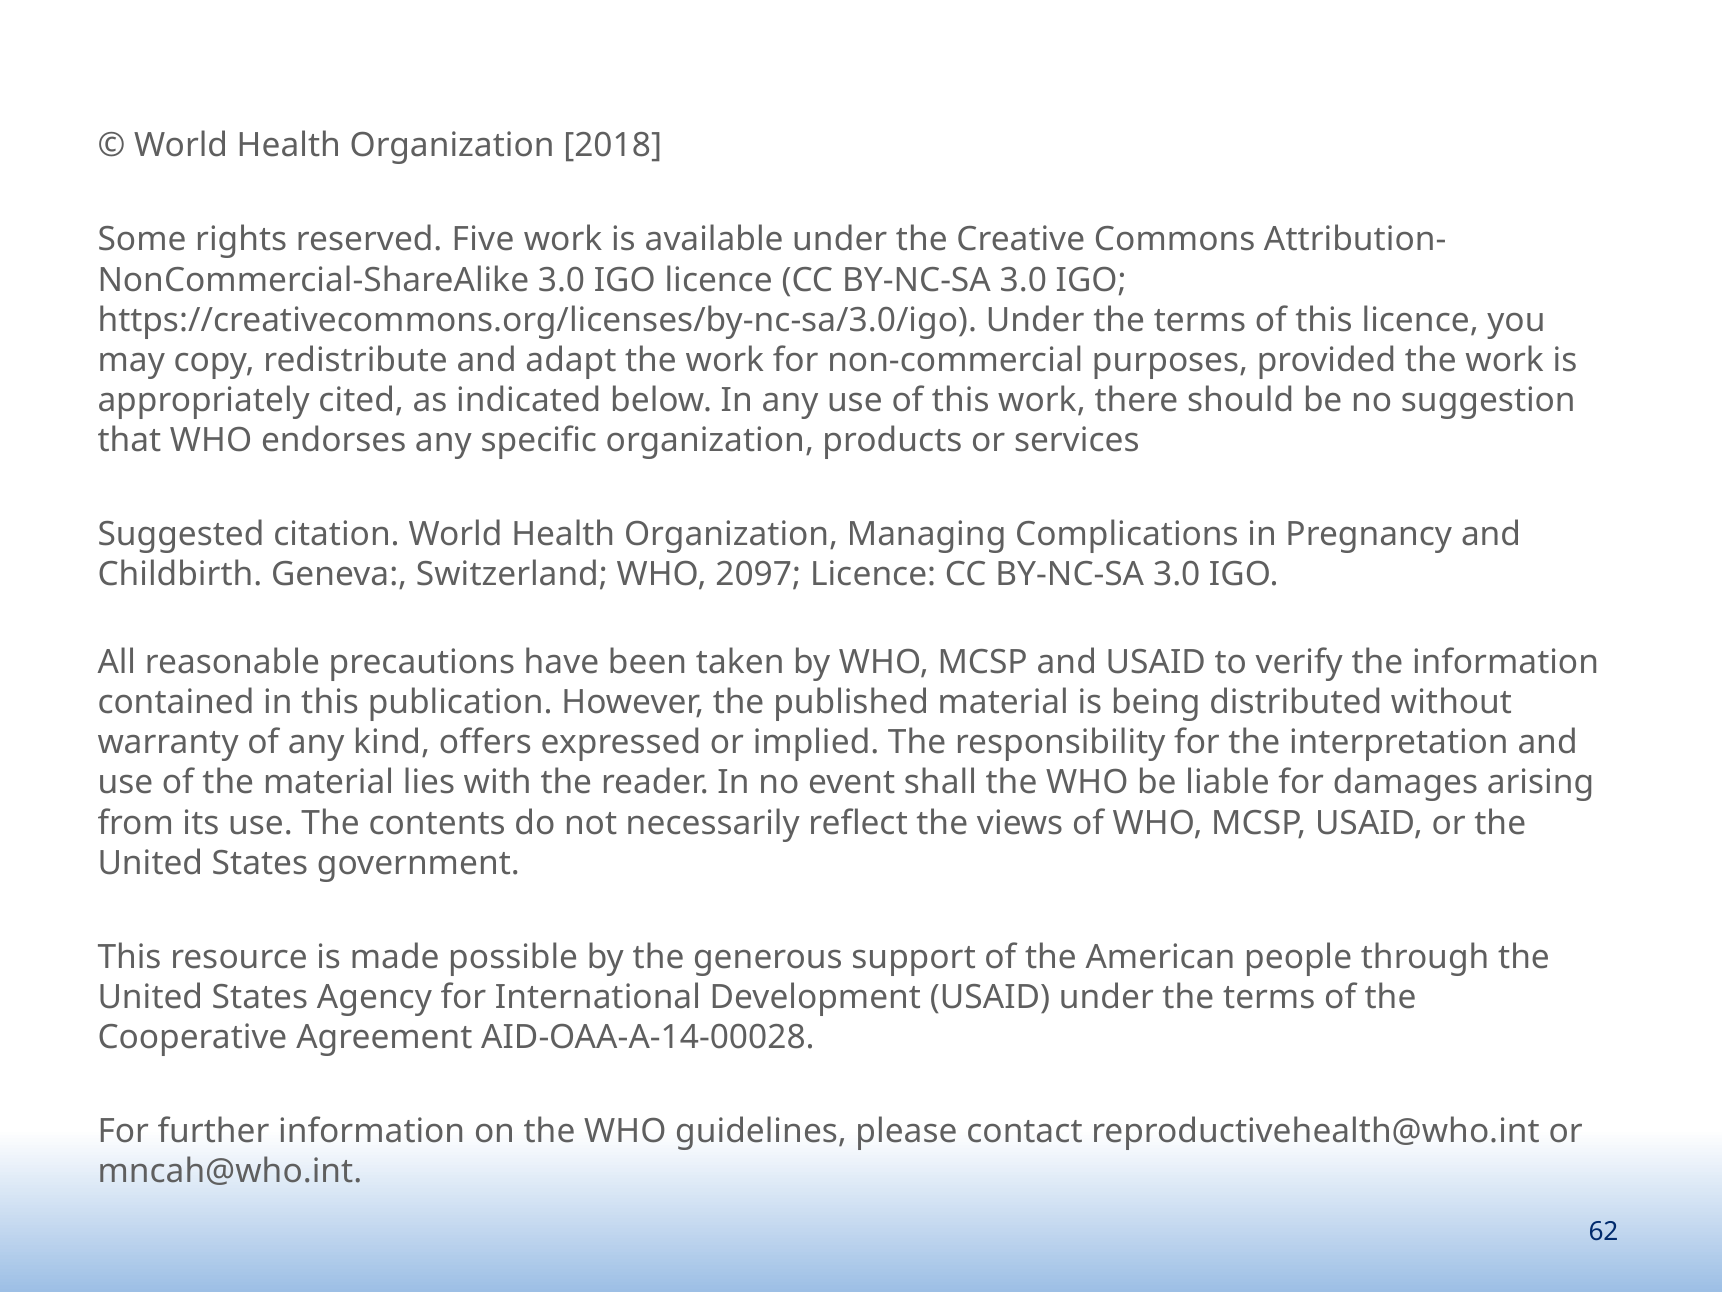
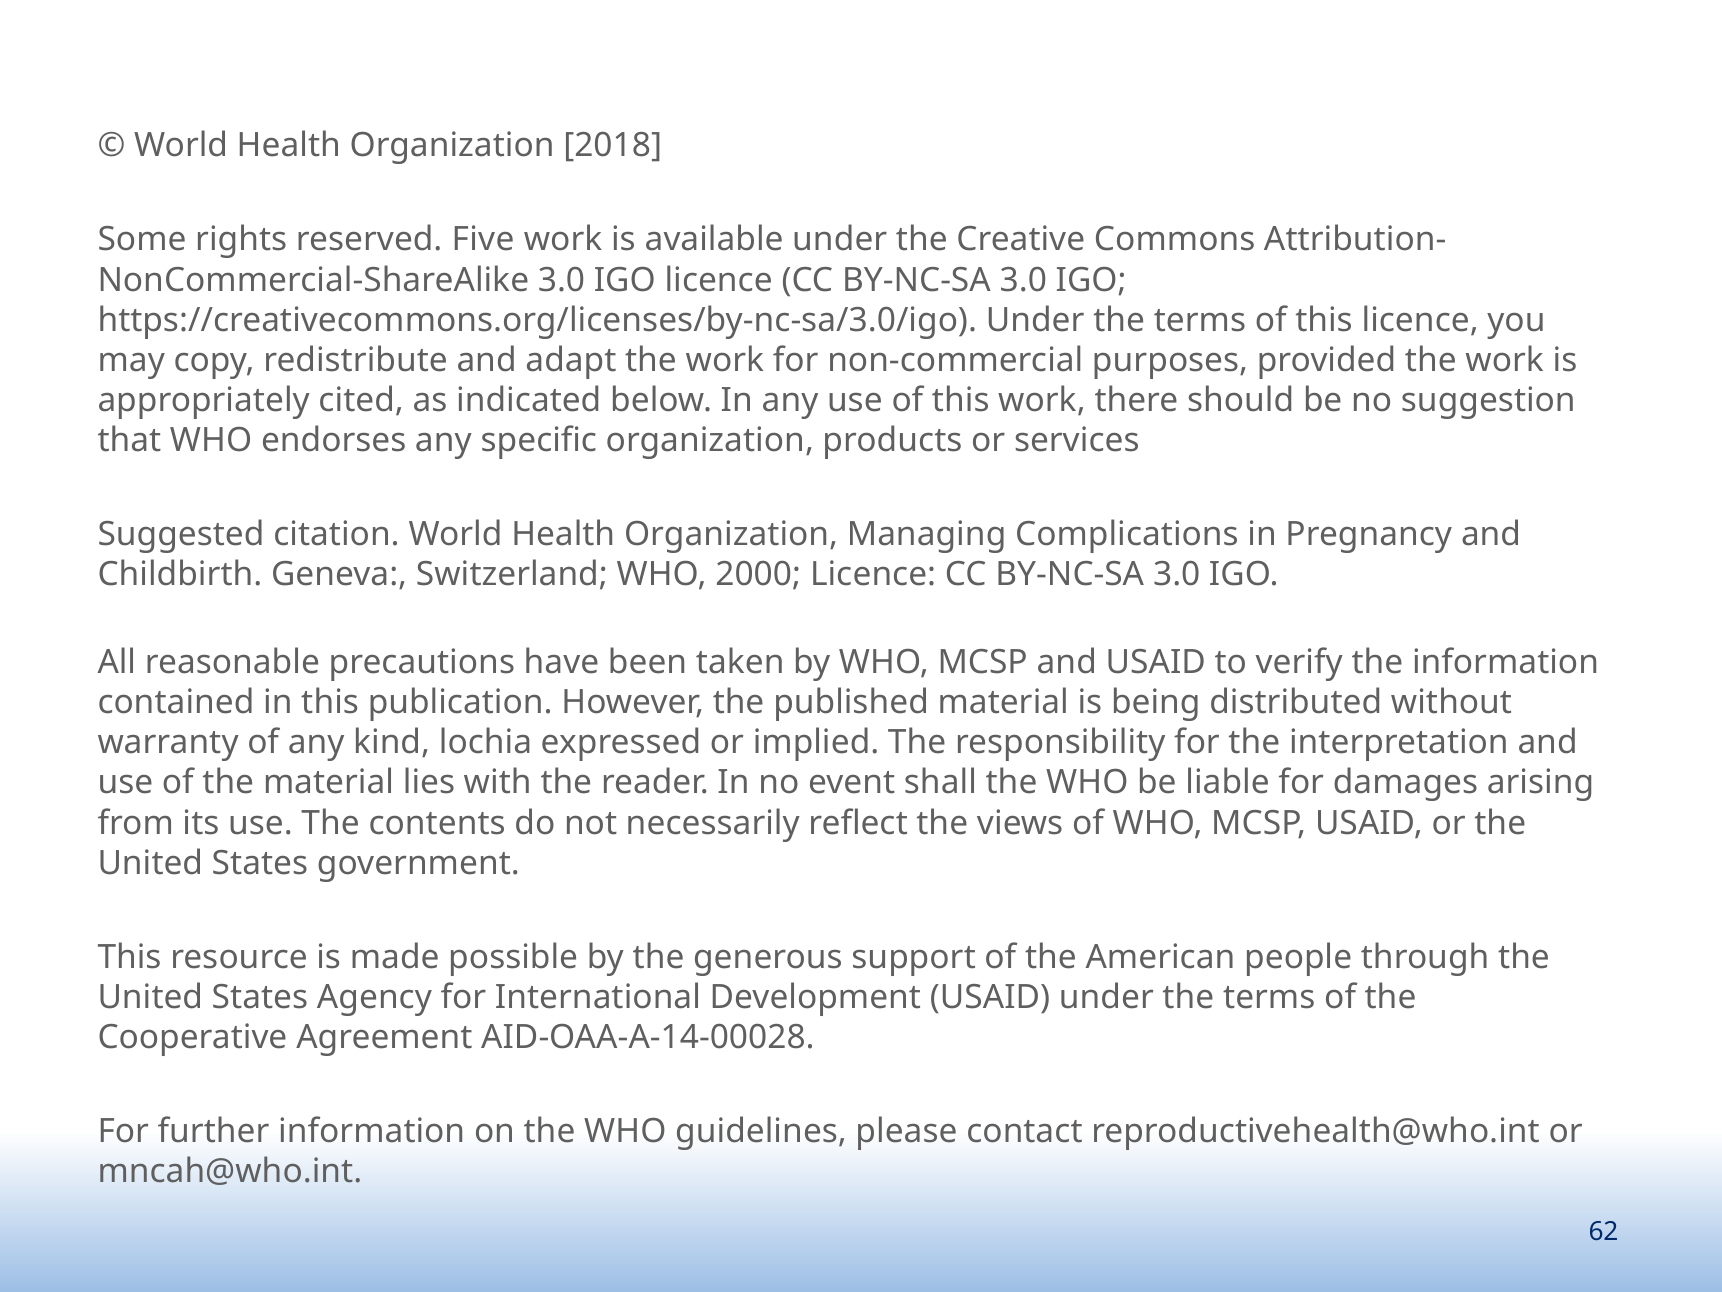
2097: 2097 -> 2000
offers: offers -> lochia
